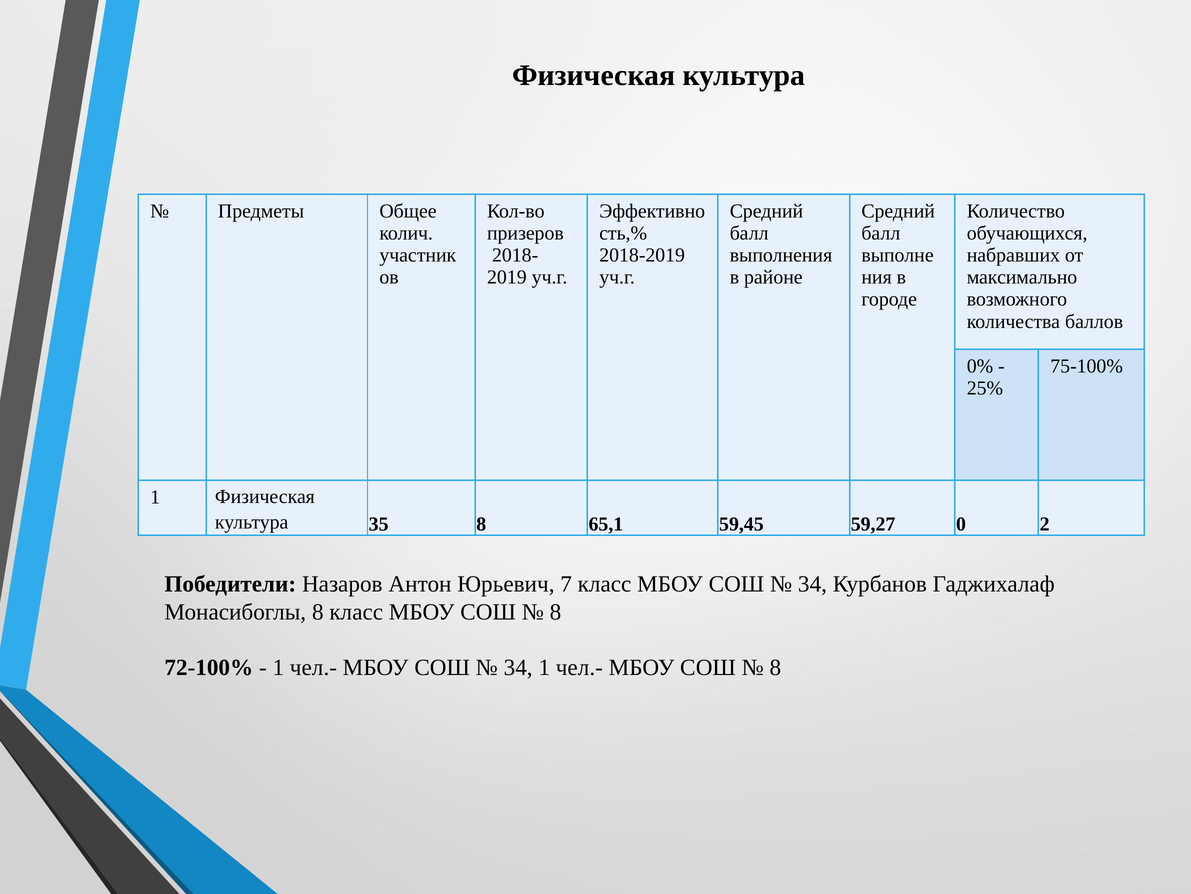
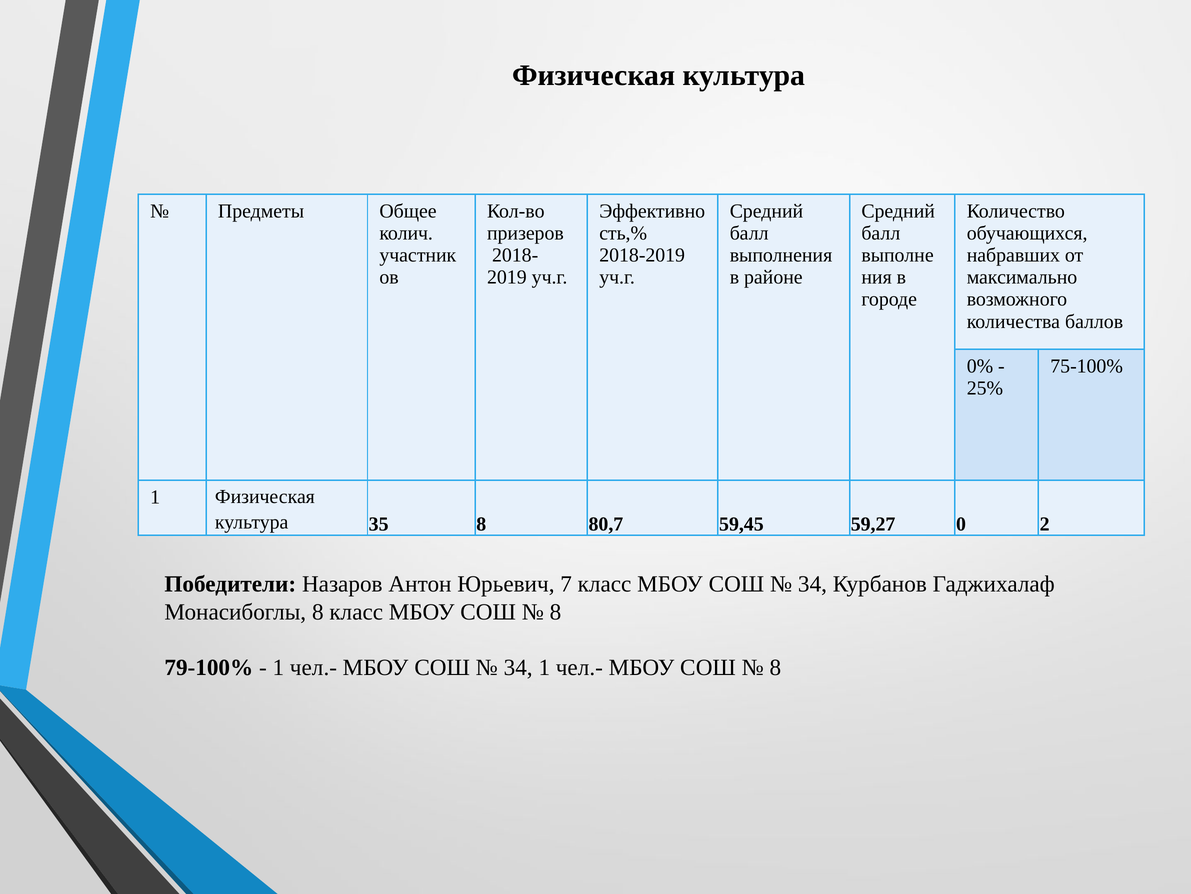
65,1: 65,1 -> 80,7
72-100%: 72-100% -> 79-100%
